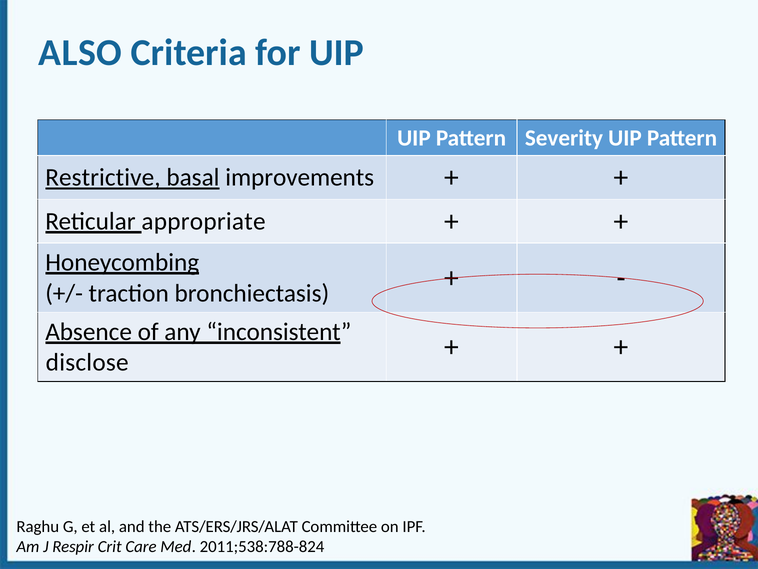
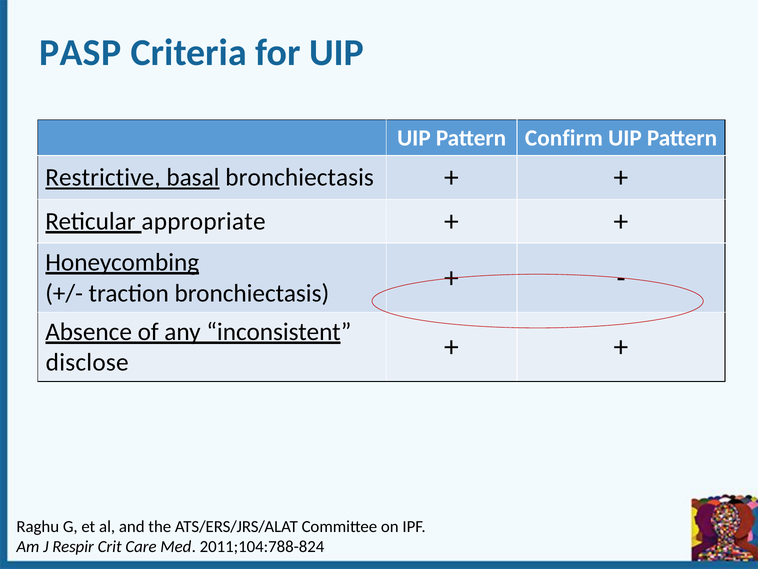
ALSO: ALSO -> PASP
Severity: Severity -> Confirm
basal improvements: improvements -> bronchiectasis
2011;538:788-824: 2011;538:788-824 -> 2011;104:788-824
